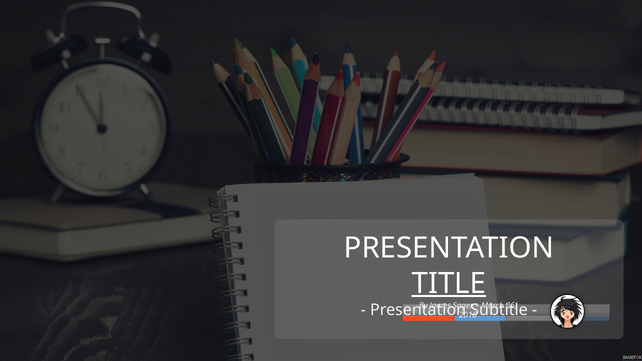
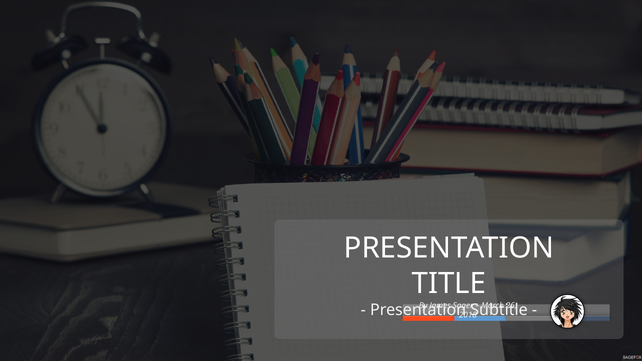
TITLE underline: present -> none
